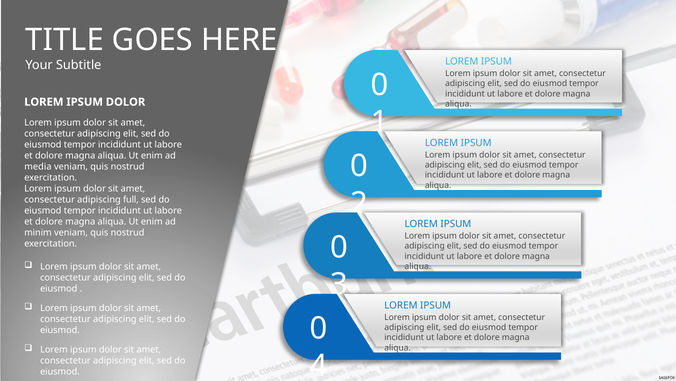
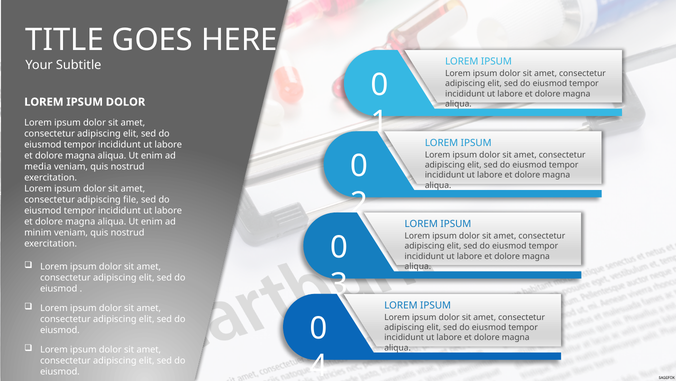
full: full -> file
